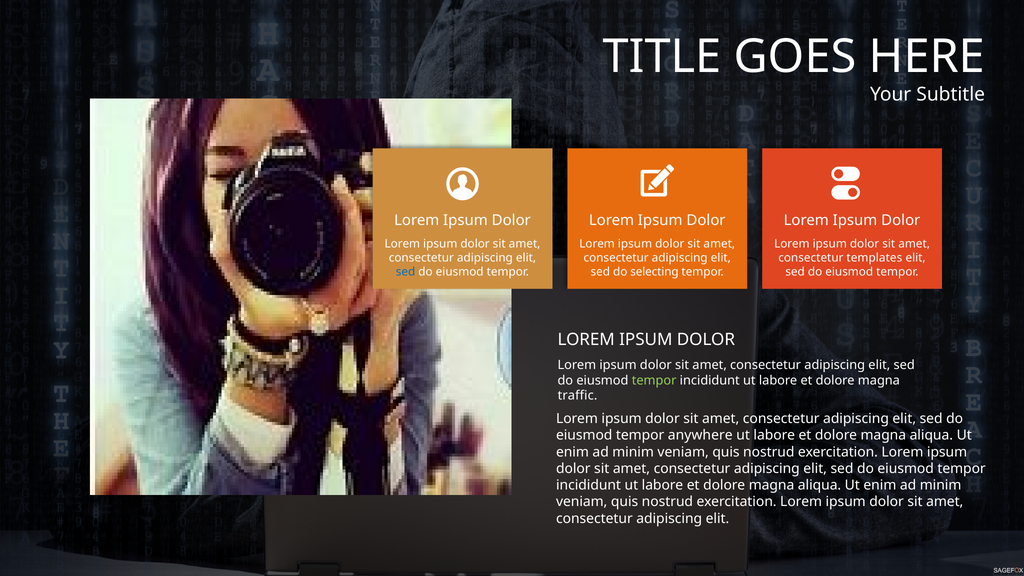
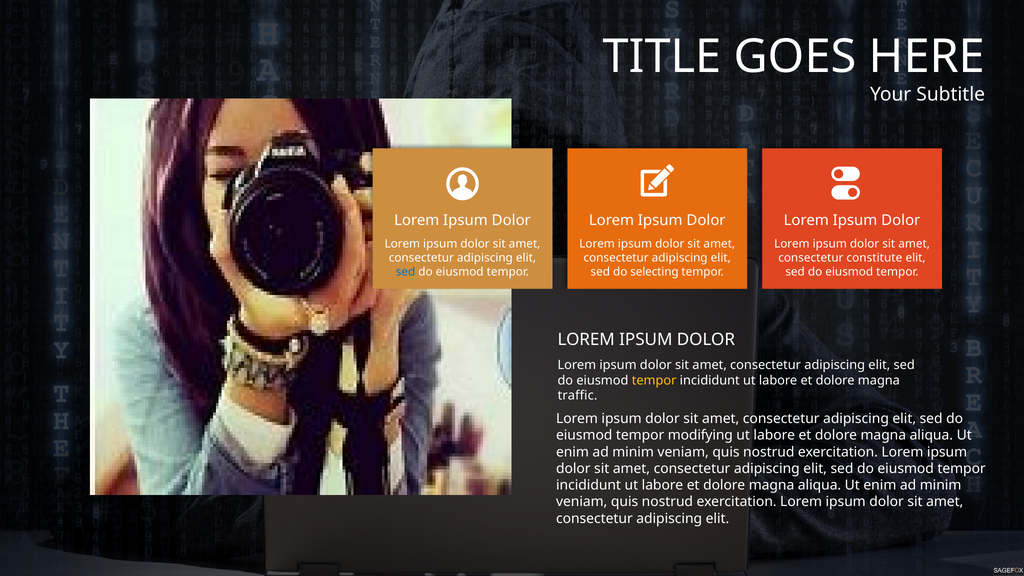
templates: templates -> constitute
tempor at (654, 380) colour: light green -> yellow
anywhere: anywhere -> modifying
